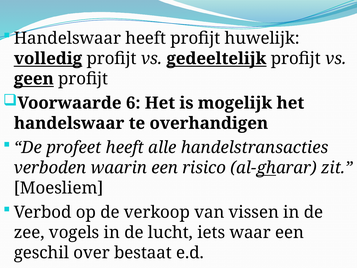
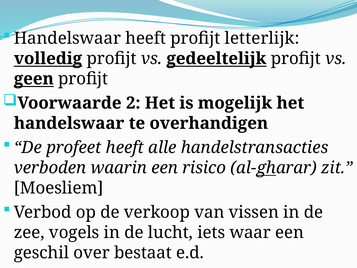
huwelijk: huwelijk -> letterlijk
6: 6 -> 2
